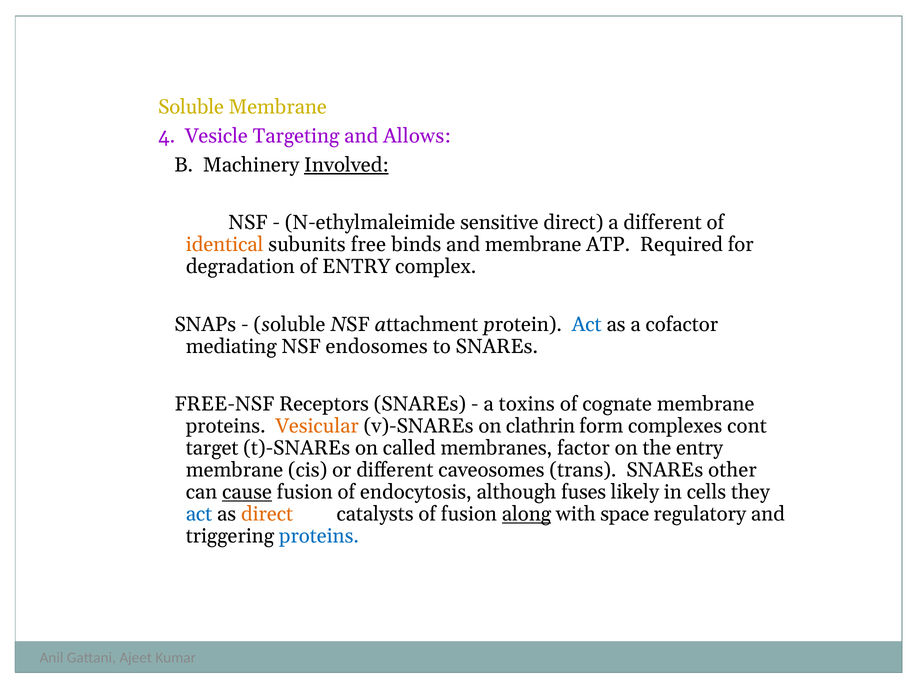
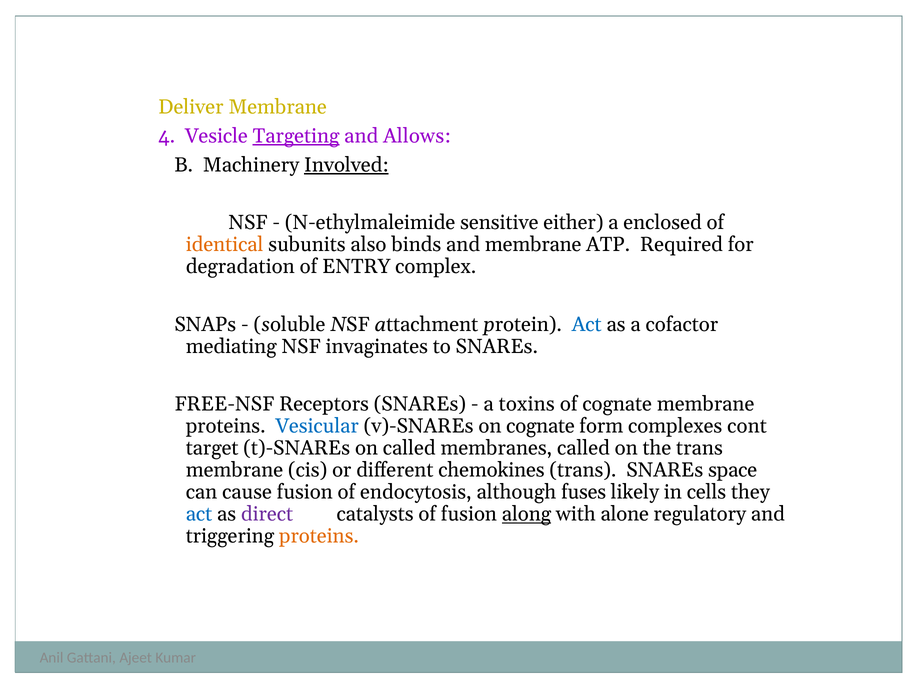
Soluble at (191, 107): Soluble -> Deliver
Targeting underline: none -> present
sensitive direct: direct -> either
a different: different -> enclosed
free: free -> also
endosomes: endosomes -> invaginates
Vesicular colour: orange -> blue
on clathrin: clathrin -> cognate
membranes factor: factor -> called
the entry: entry -> trans
caveosomes: caveosomes -> chemokines
other: other -> space
cause underline: present -> none
direct at (267, 515) colour: orange -> purple
space: space -> alone
proteins at (319, 537) colour: blue -> orange
